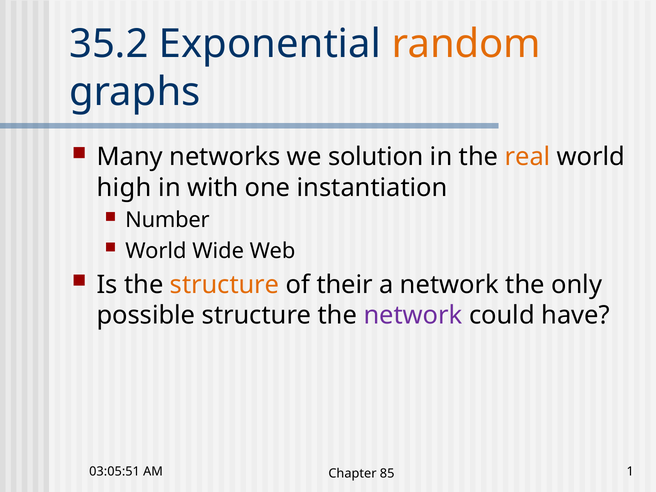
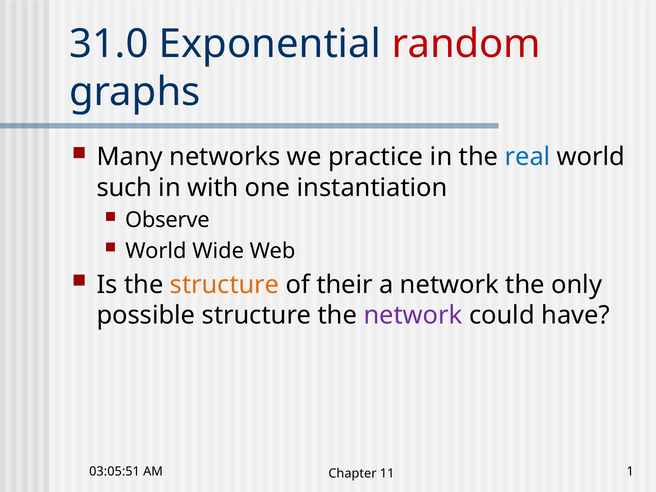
35.2: 35.2 -> 31.0
random colour: orange -> red
solution: solution -> practice
real colour: orange -> blue
high: high -> such
Number: Number -> Observe
85: 85 -> 11
